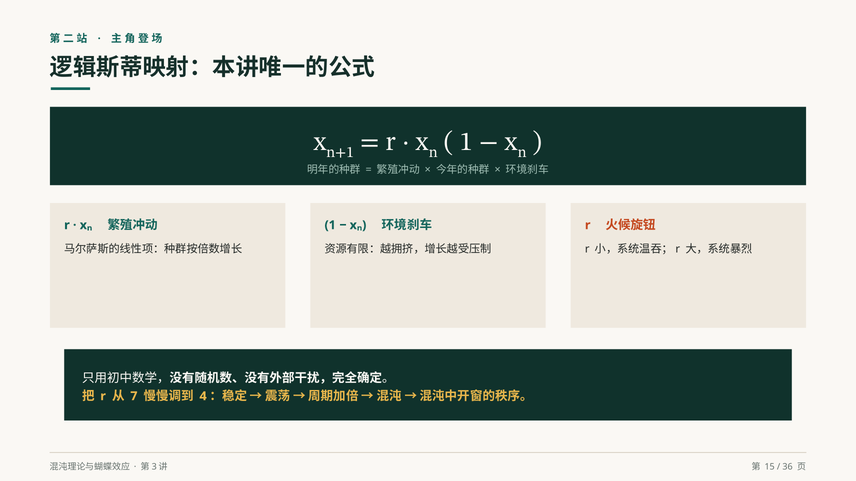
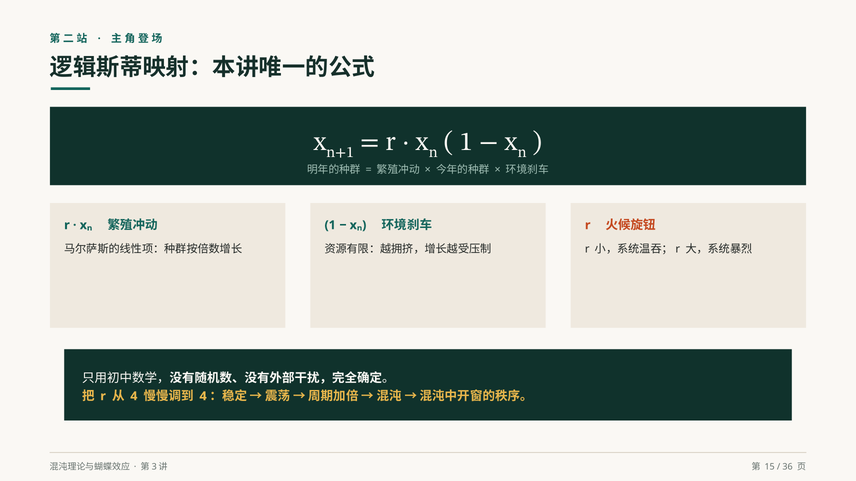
7 at (134, 397): 7 -> 4
